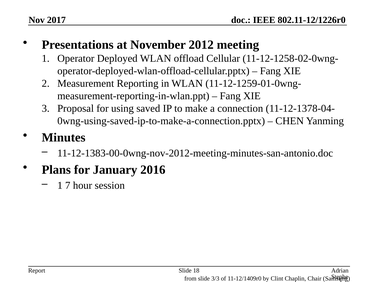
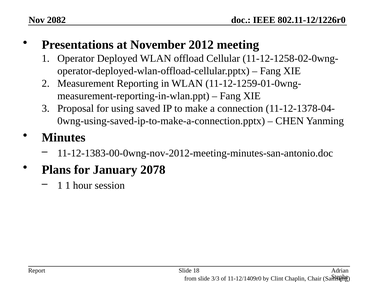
2017: 2017 -> 2082
2016: 2016 -> 2078
1 7: 7 -> 1
